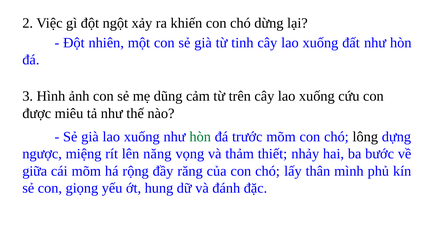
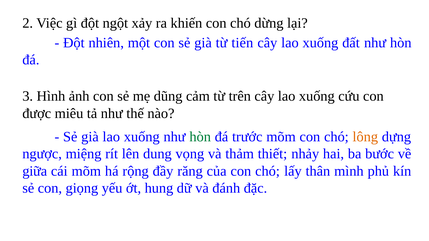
tinh: tinh -> tiến
lông colour: black -> orange
năng: năng -> dung
